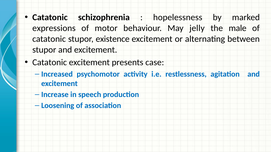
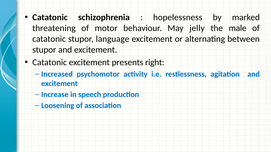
expressions: expressions -> threatening
existence: existence -> language
case: case -> right
